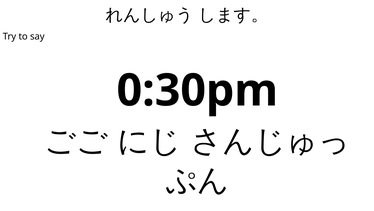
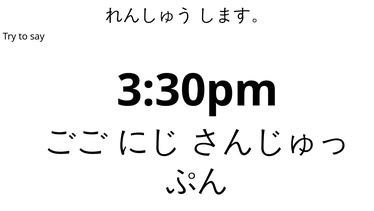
0:30pm: 0:30pm -> 3:30pm
